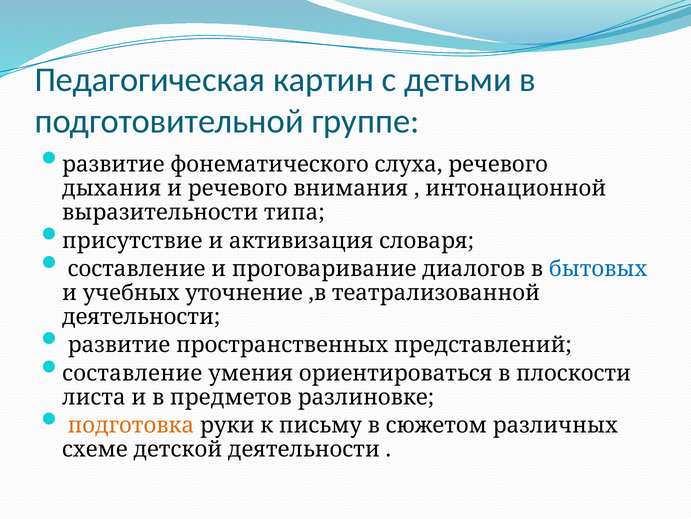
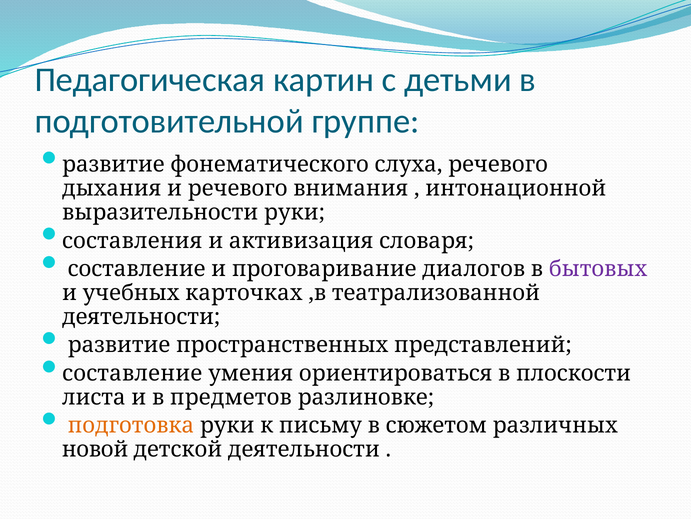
выразительности типа: типа -> руки
присутствие: присутствие -> составления
бытовых colour: blue -> purple
уточнение: уточнение -> карточках
схеме: схеме -> новой
